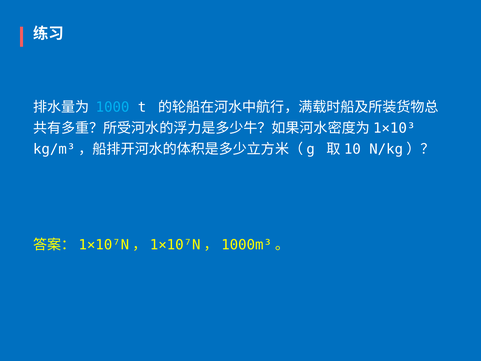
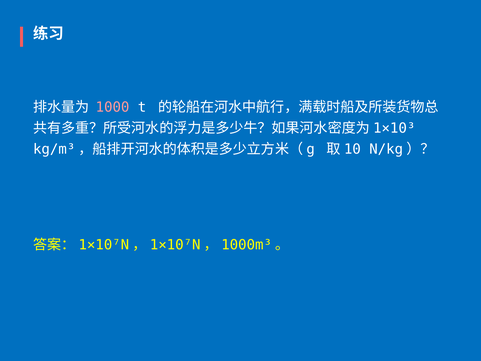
1000 colour: light blue -> pink
